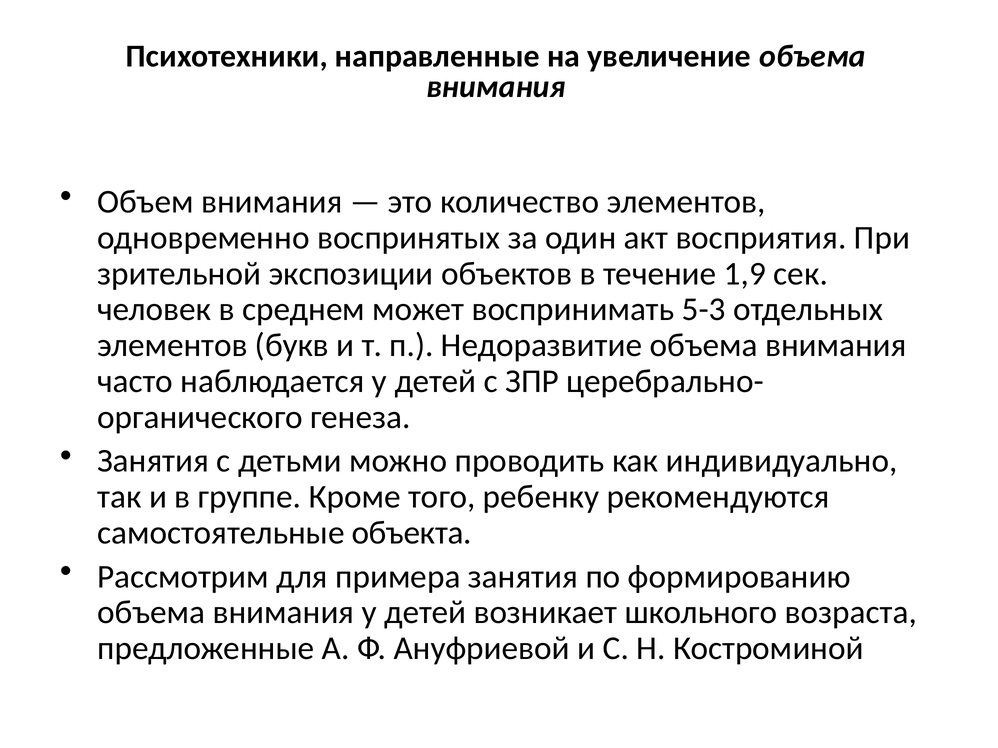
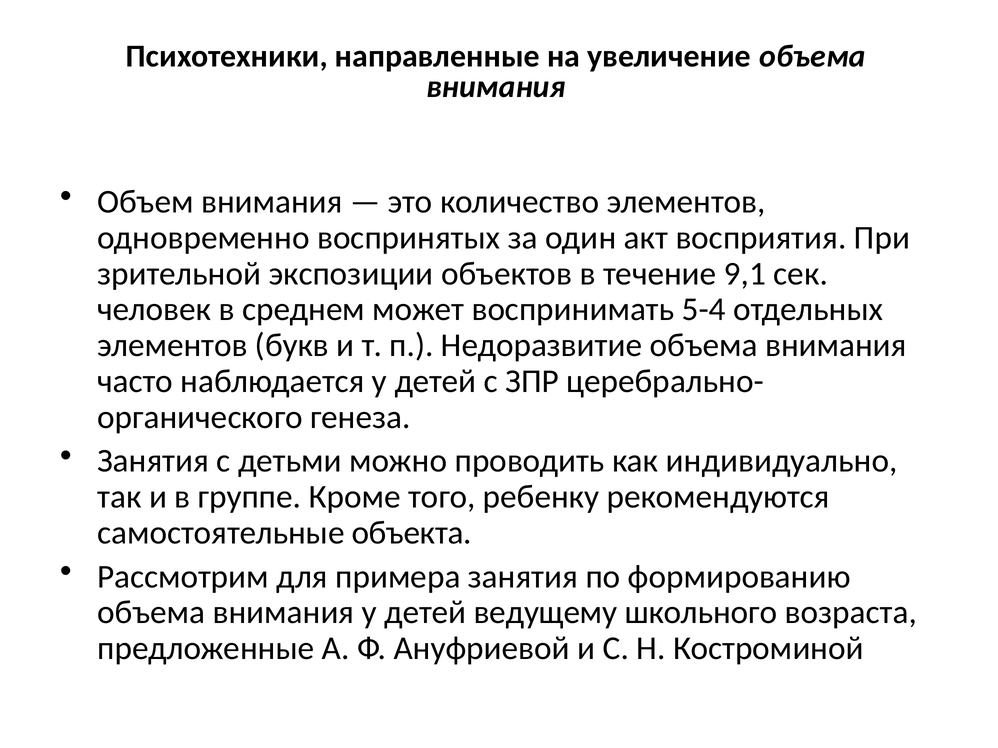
1,9: 1,9 -> 9,1
5-3: 5-3 -> 5-4
возникает: возникает -> ведущему
